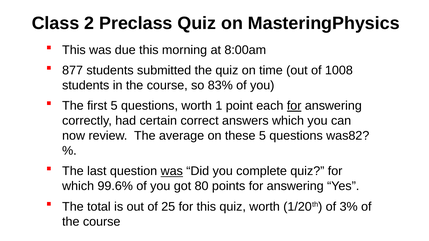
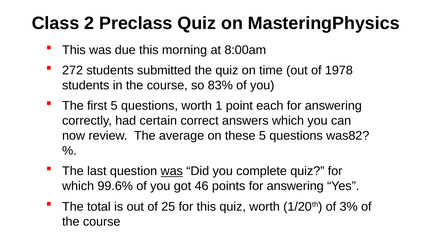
877: 877 -> 272
1008: 1008 -> 1978
for at (294, 106) underline: present -> none
80: 80 -> 46
